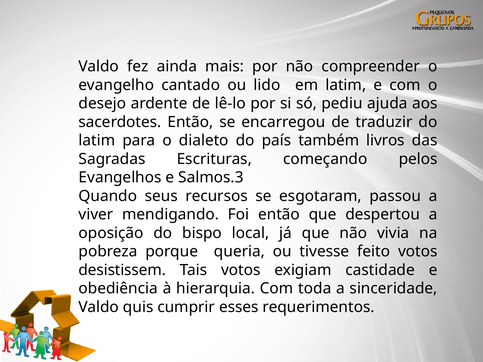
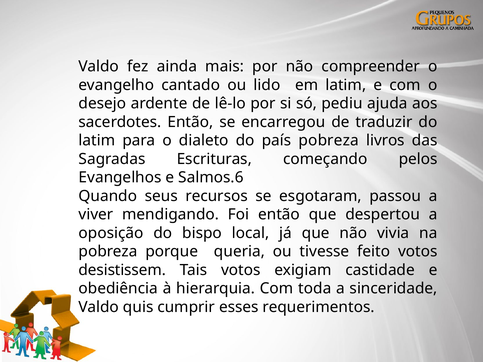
país também: também -> pobreza
Salmos.3: Salmos.3 -> Salmos.6
